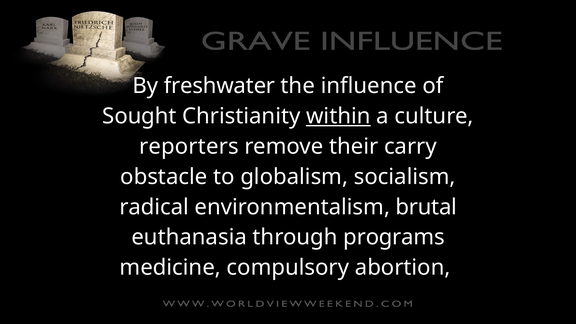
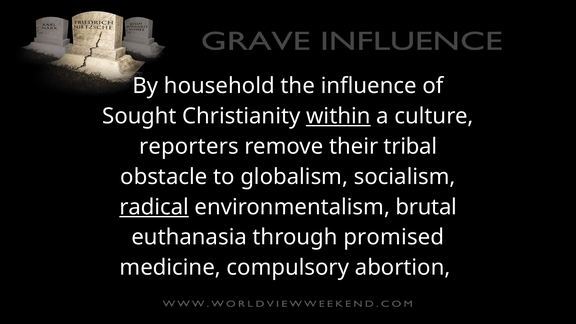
freshwater: freshwater -> household
carry: carry -> tribal
radical underline: none -> present
programs: programs -> promised
